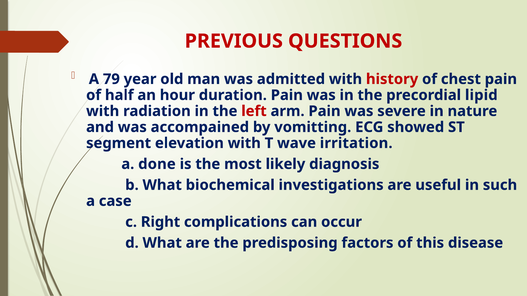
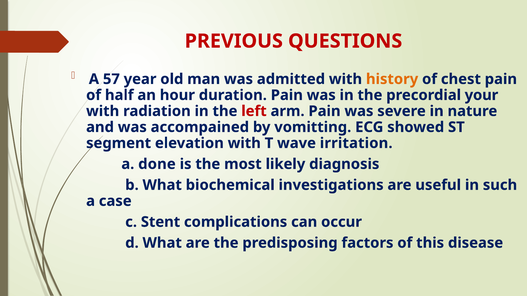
79: 79 -> 57
history colour: red -> orange
lipid: lipid -> your
Right: Right -> Stent
